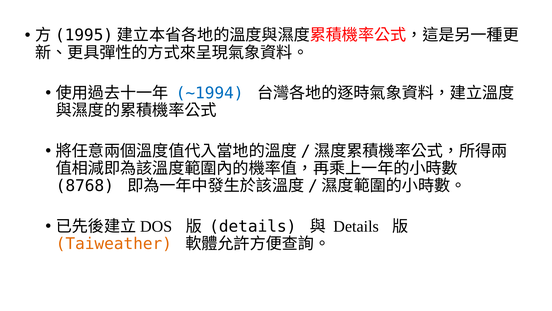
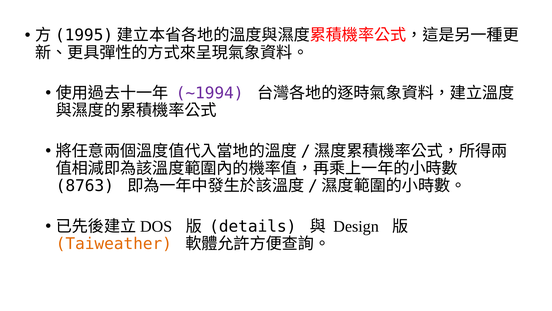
~1994 colour: blue -> purple
8768: 8768 -> 8763
Details at (356, 226): Details -> Design
